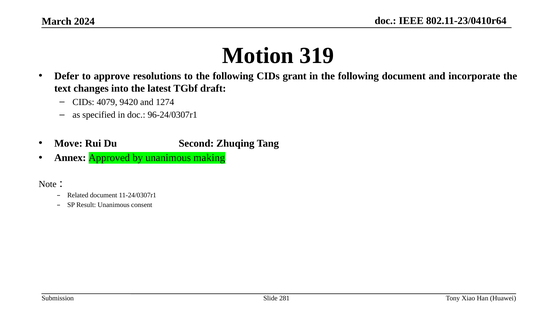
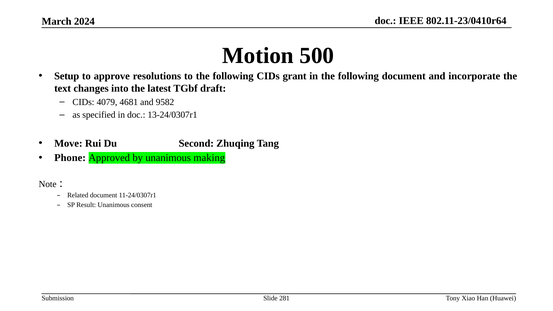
319: 319 -> 500
Defer: Defer -> Setup
9420: 9420 -> 4681
1274: 1274 -> 9582
96-24/0307r1: 96-24/0307r1 -> 13-24/0307r1
Annex: Annex -> Phone
